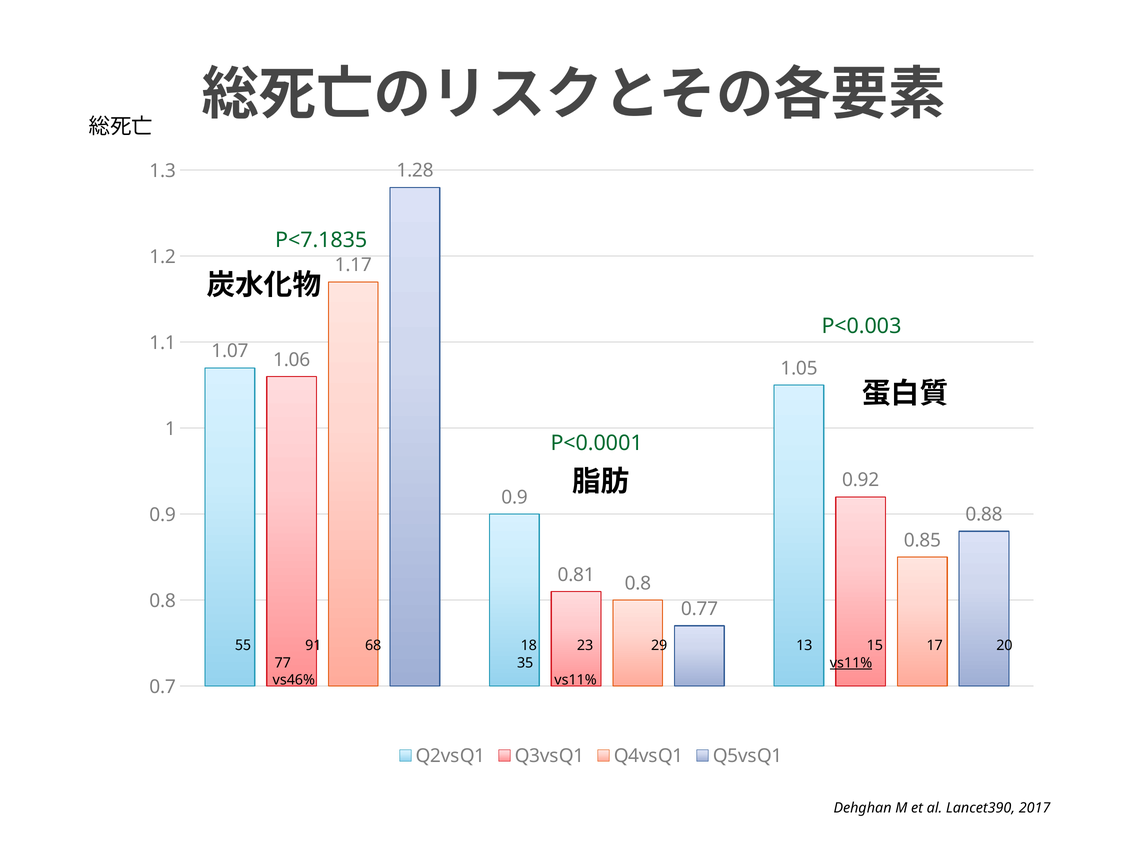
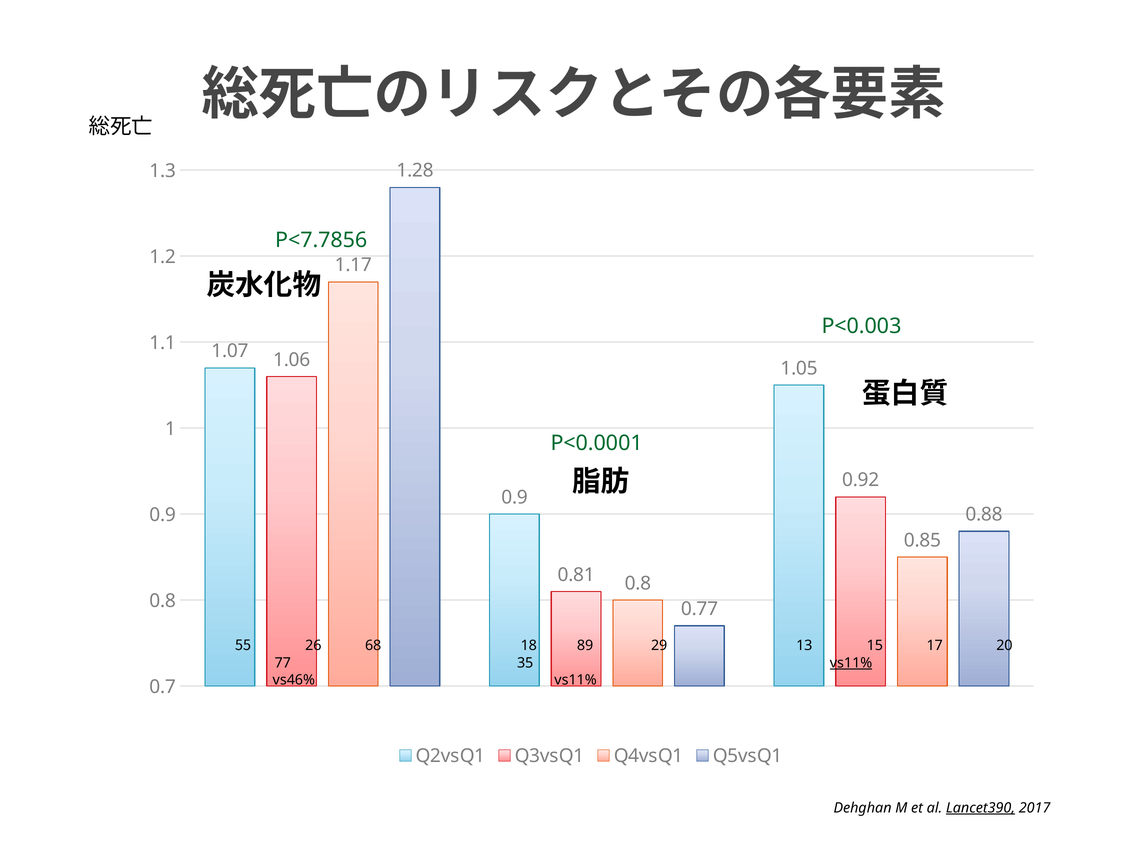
P<7.1835: P<7.1835 -> P<7.7856
91: 91 -> 26
23: 23 -> 89
Lancet390 underline: none -> present
